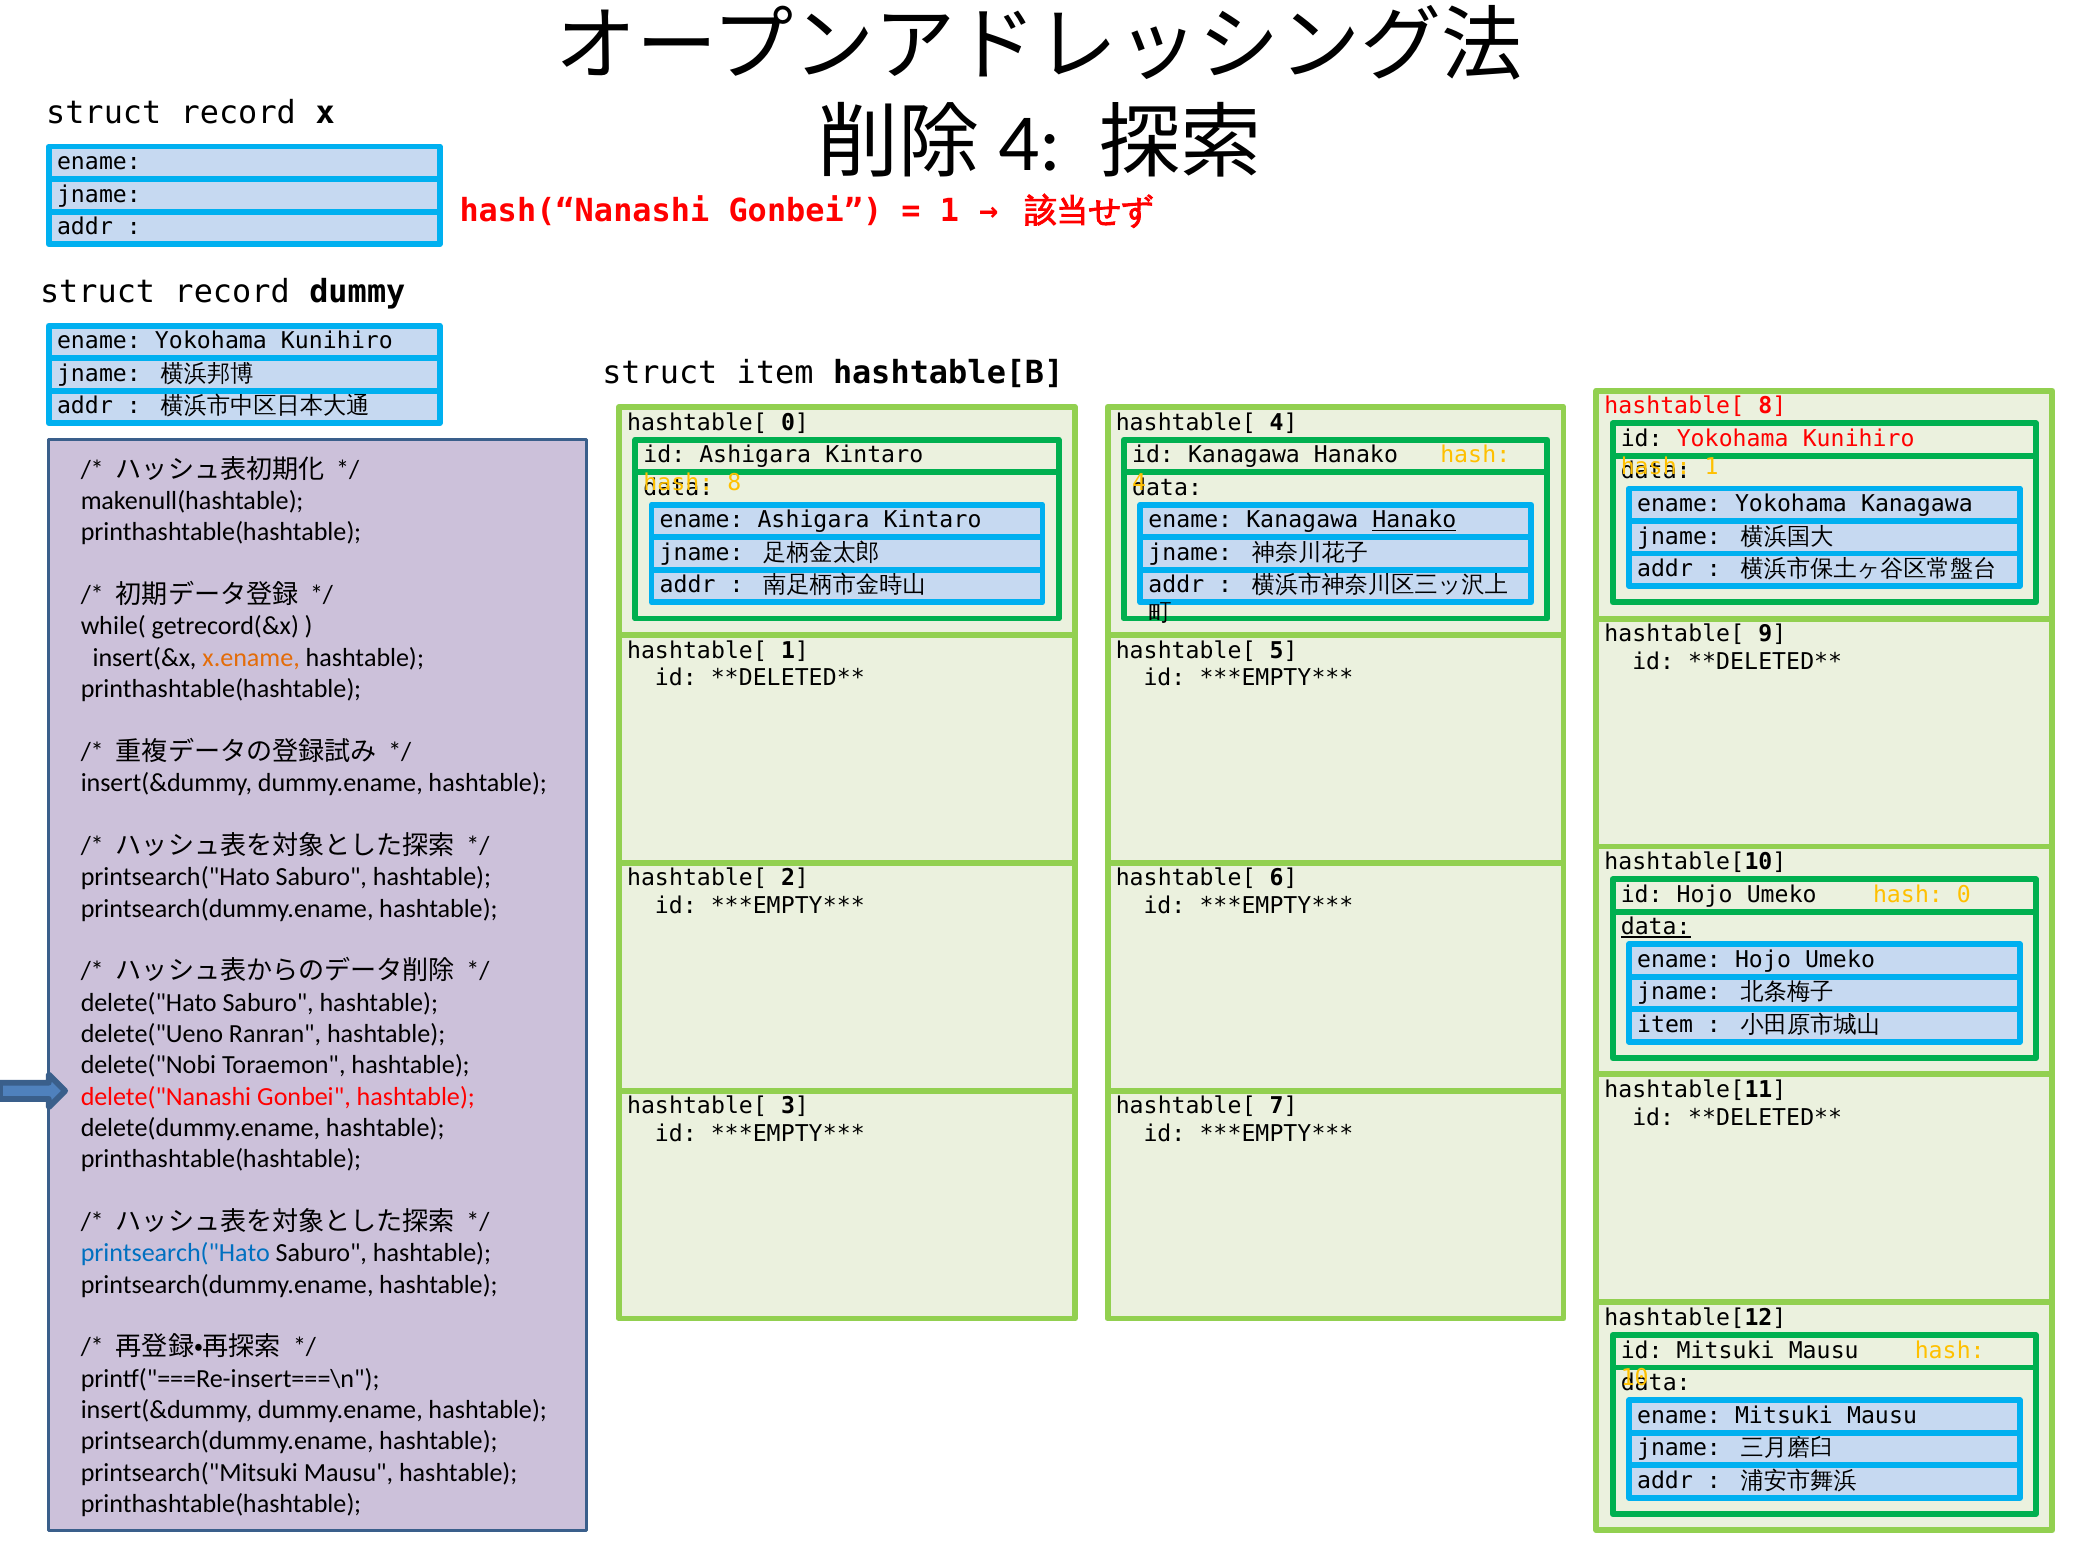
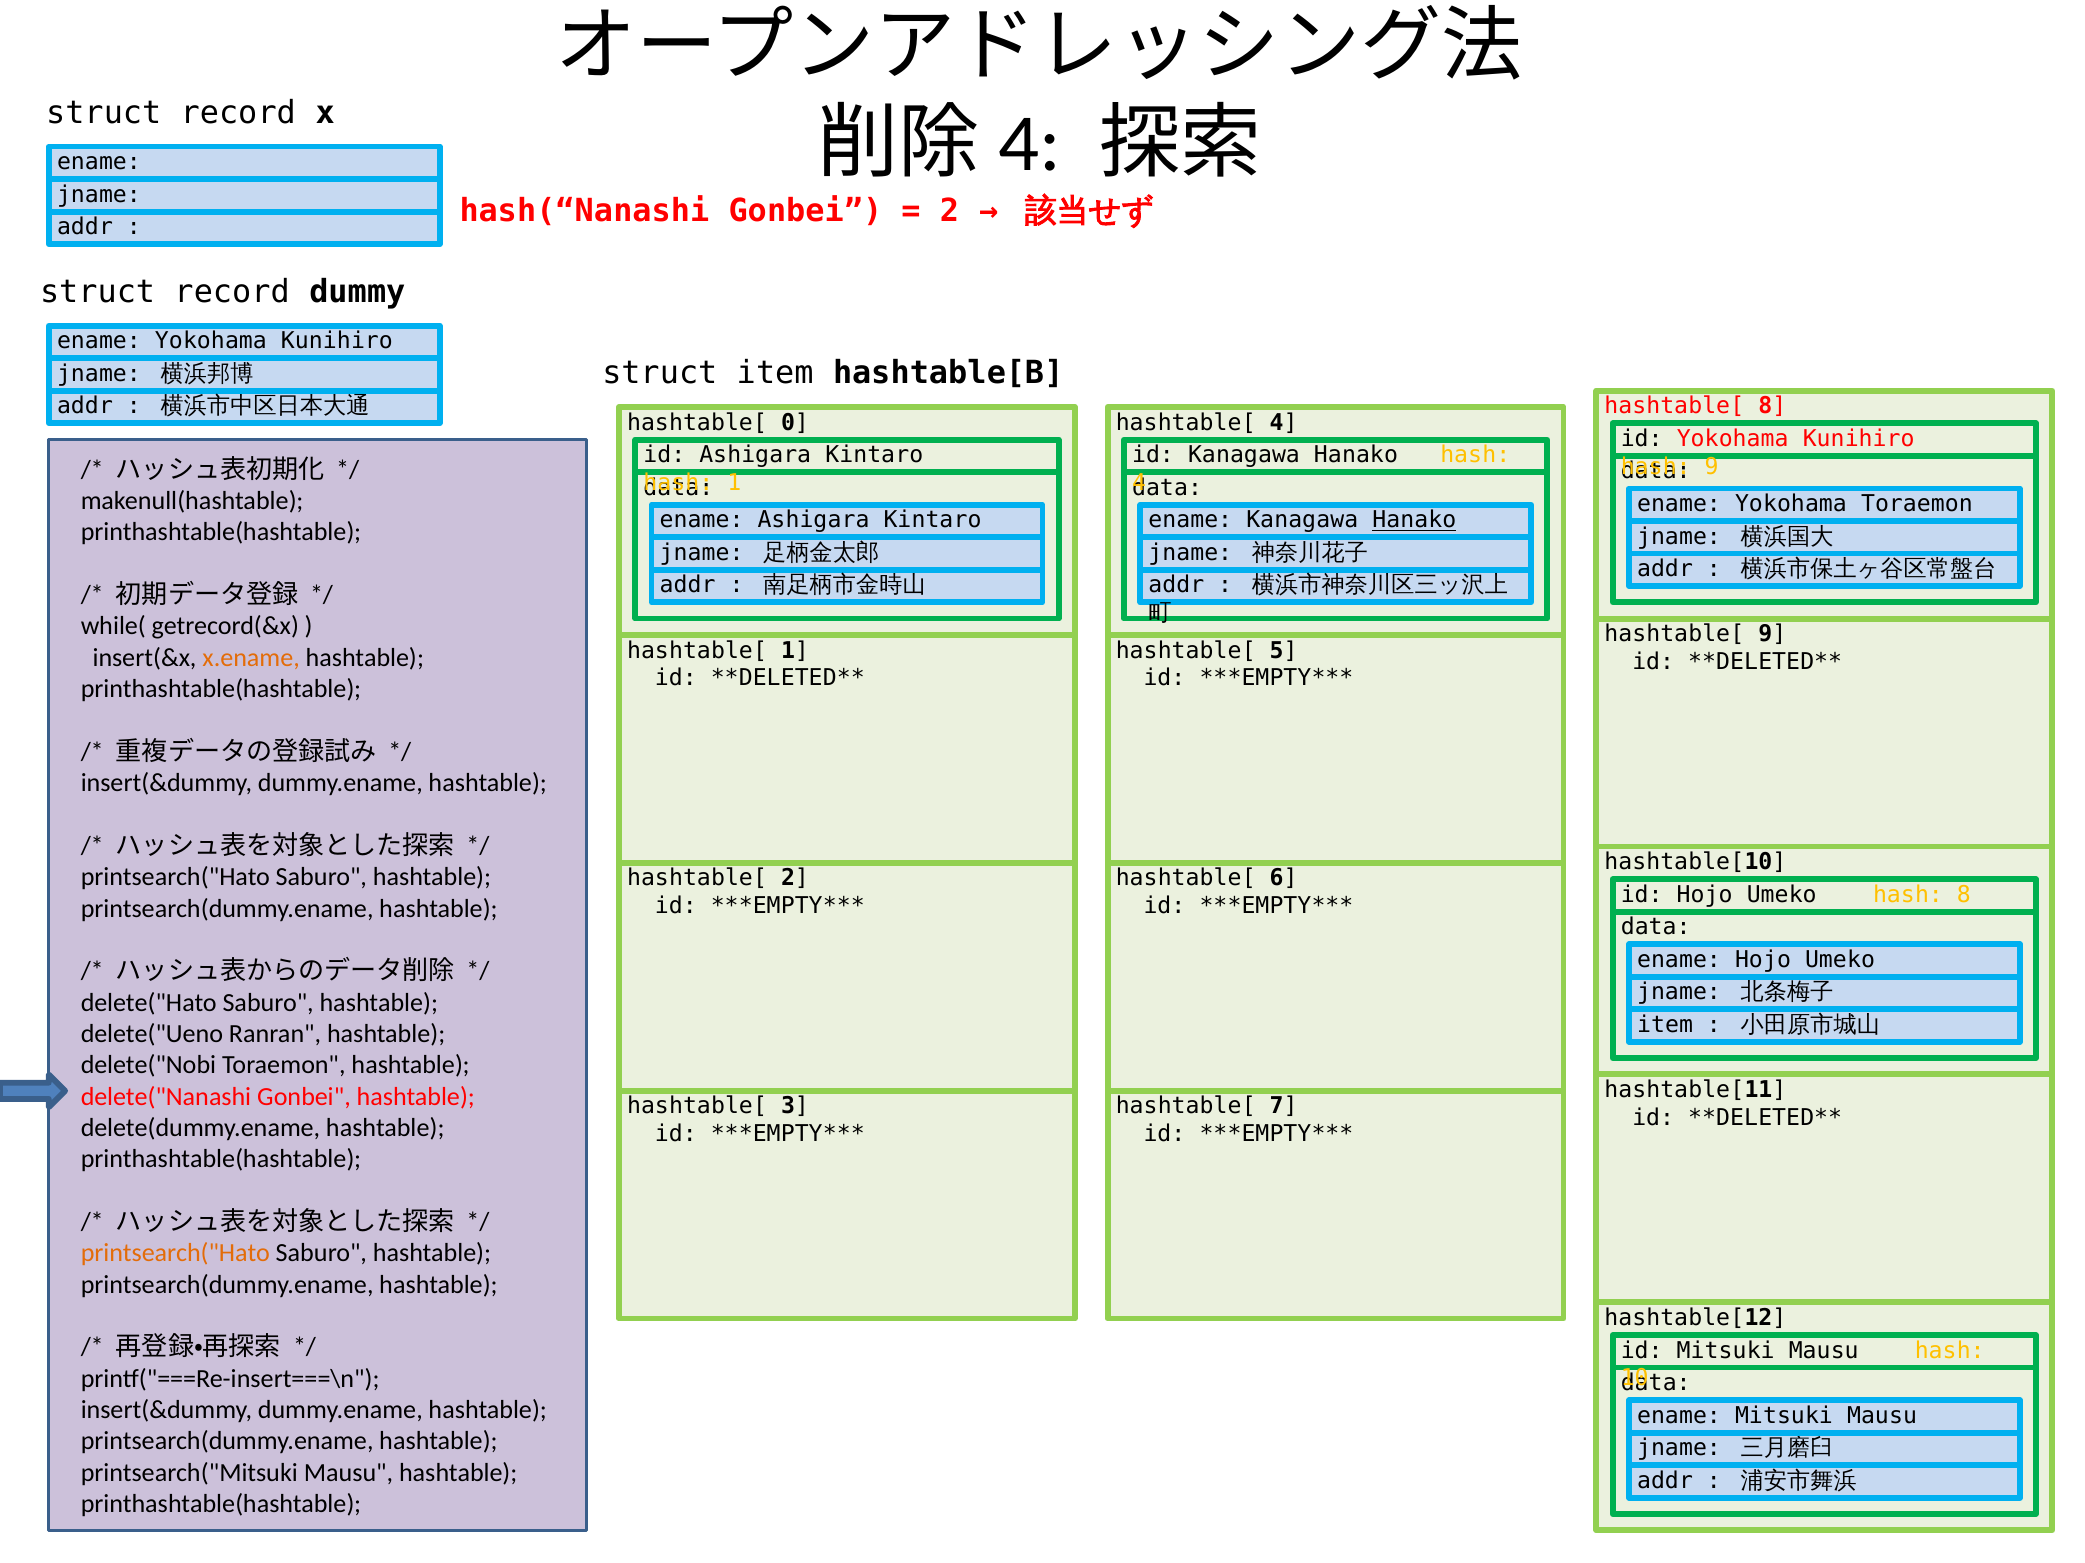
1 at (950, 211): 1 -> 2
1 at (1712, 467): 1 -> 9
8 at (734, 483): 8 -> 1
Yokohama Kanagawa: Kanagawa -> Toraemon
hash 0: 0 -> 8
data at (1656, 928) underline: present -> none
printsearch("Hato at (175, 1254) colour: blue -> orange
